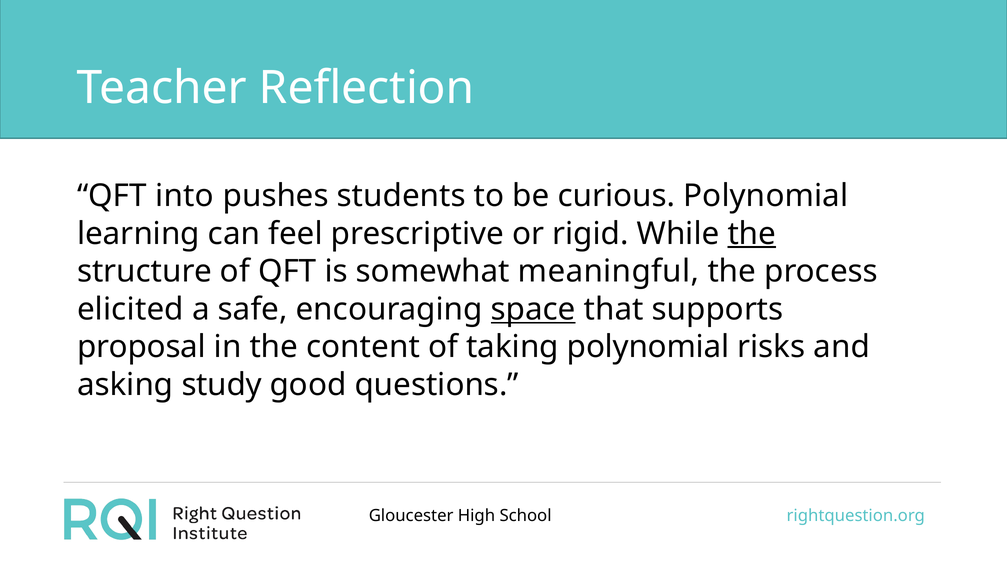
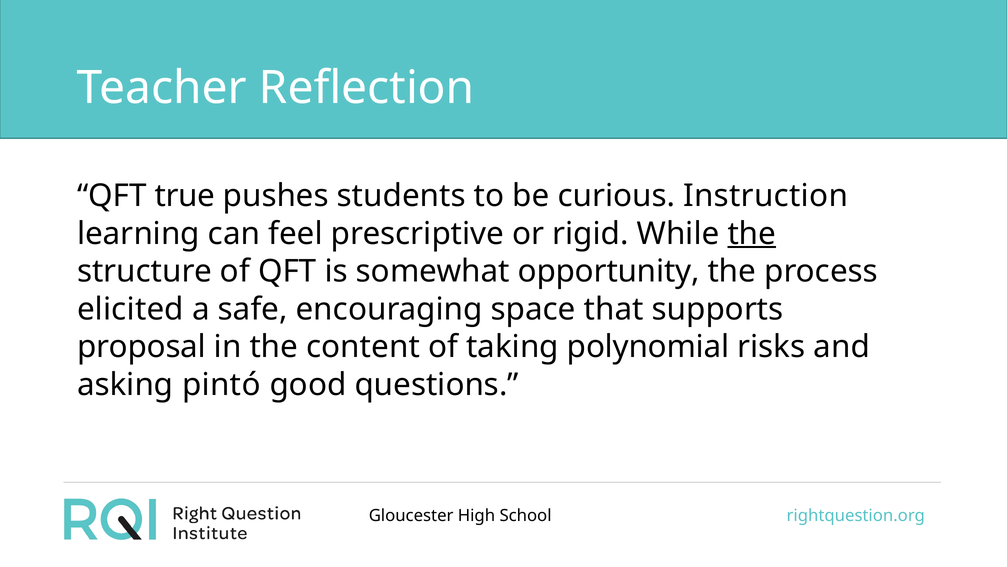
into: into -> true
curious Polynomial: Polynomial -> Instruction
meaningful: meaningful -> opportunity
space underline: present -> none
study: study -> pintó
